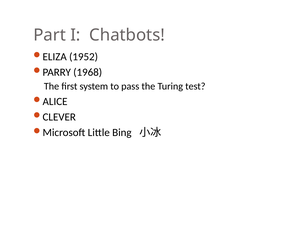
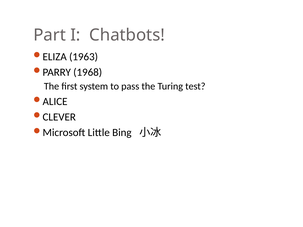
1952: 1952 -> 1963
